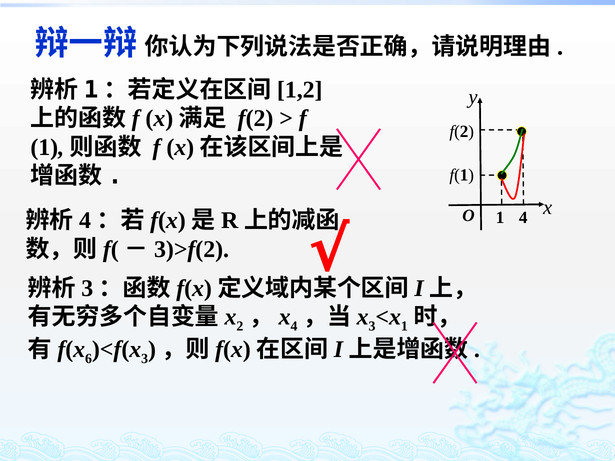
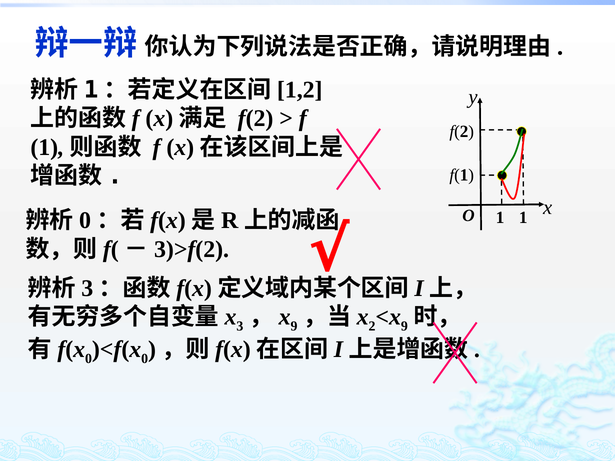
1 4: 4 -> 1
4 at (85, 221): 4 -> 0
x 2: 2 -> 3
x 4: 4 -> 9
x 3: 3 -> 2
1 at (404, 326): 1 -> 9
6 at (89, 359): 6 -> 0
3 at (145, 359): 3 -> 0
